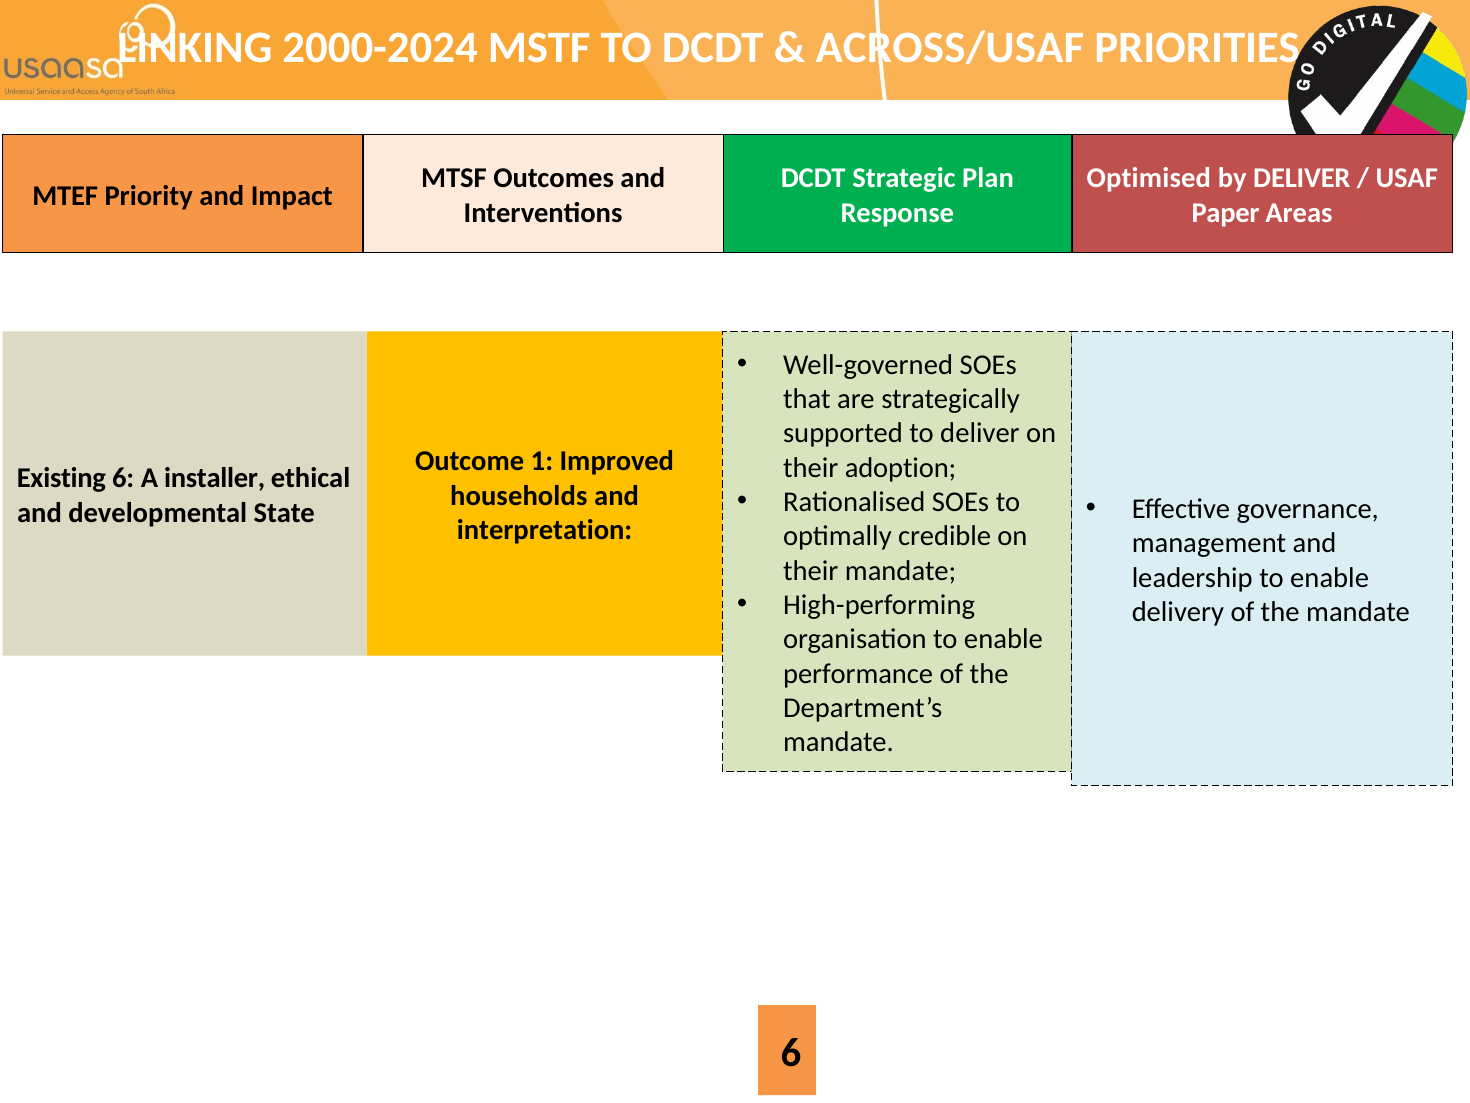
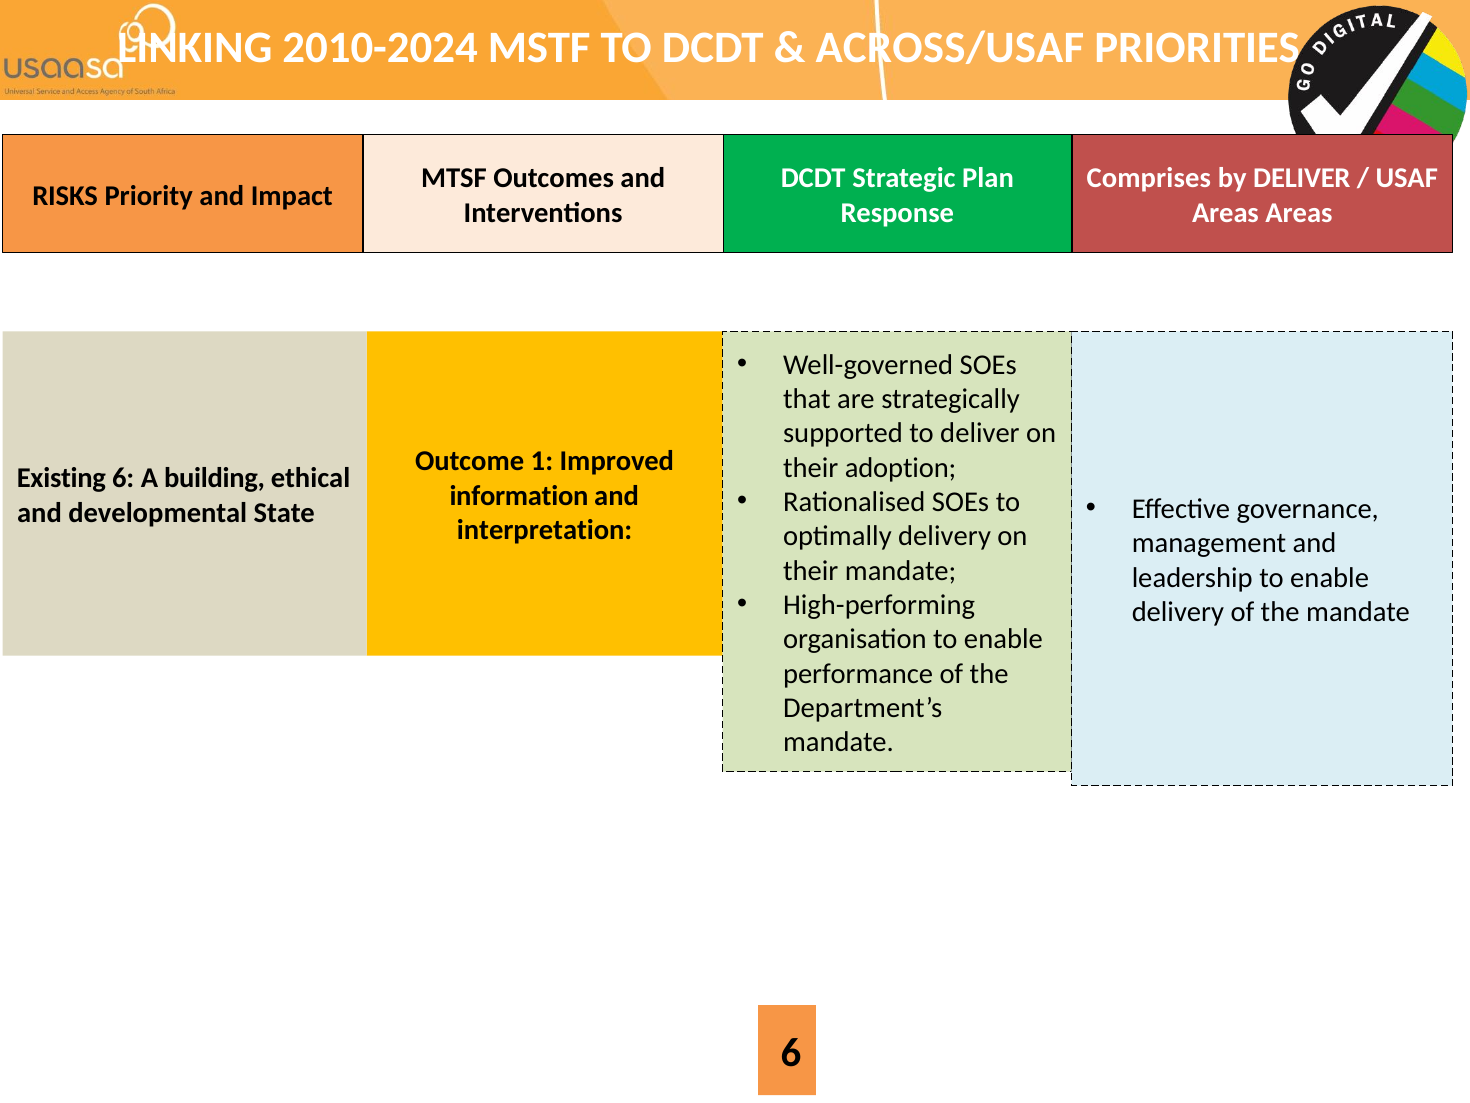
2000-2024: 2000-2024 -> 2010-2024
Optimised: Optimised -> Comprises
MTEF: MTEF -> RISKS
Paper at (1226, 213): Paper -> Areas
installer: installer -> building
households: households -> information
optimally credible: credible -> delivery
